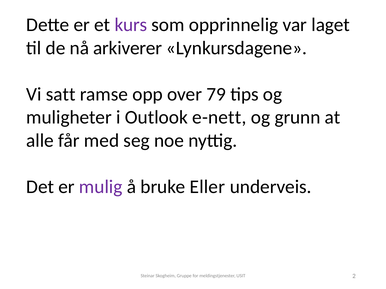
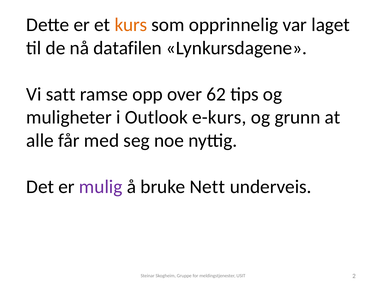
kurs colour: purple -> orange
arkiverer: arkiverer -> datafilen
79: 79 -> 62
e-nett: e-nett -> e-kurs
Eller: Eller -> Nett
